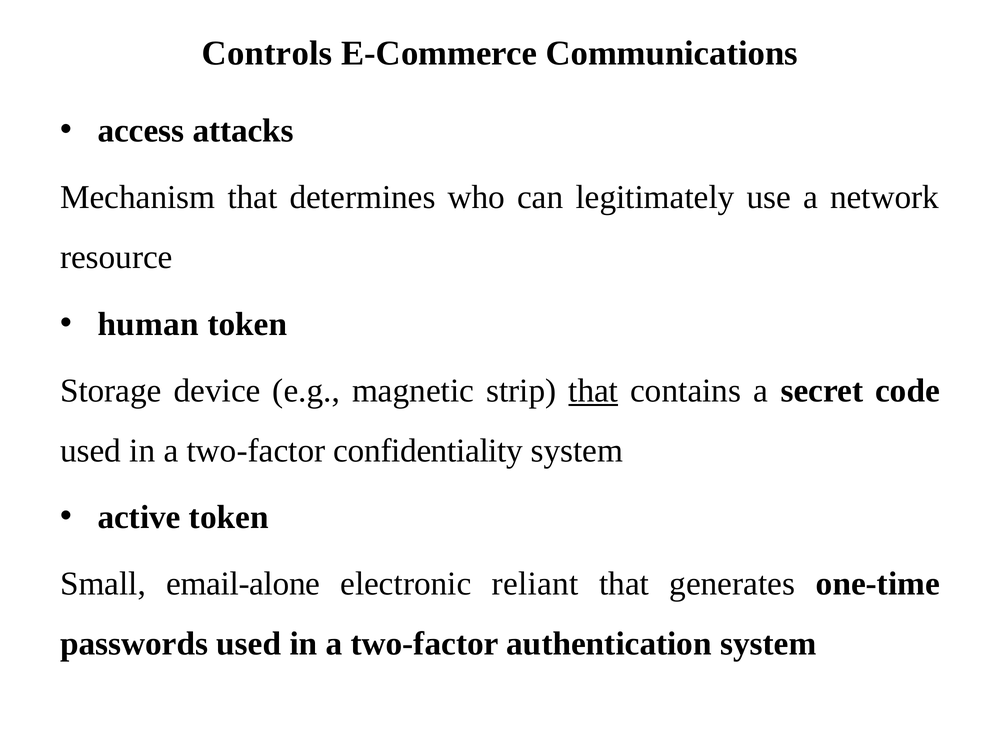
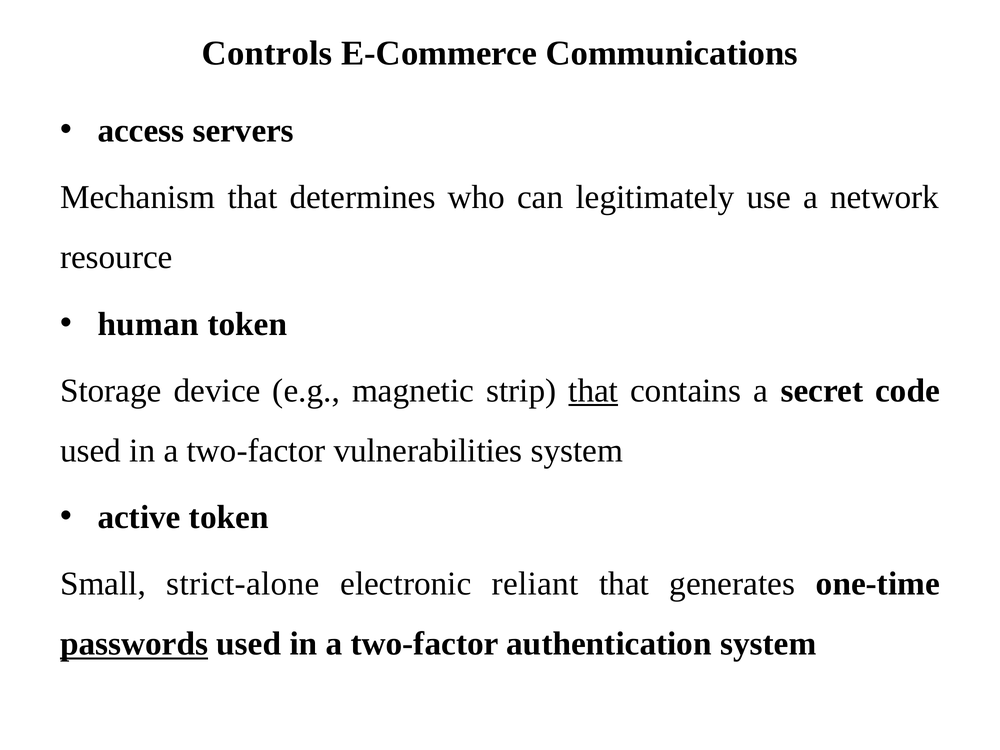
attacks: attacks -> servers
confidentiality: confidentiality -> vulnerabilities
email-alone: email-alone -> strict-alone
passwords underline: none -> present
